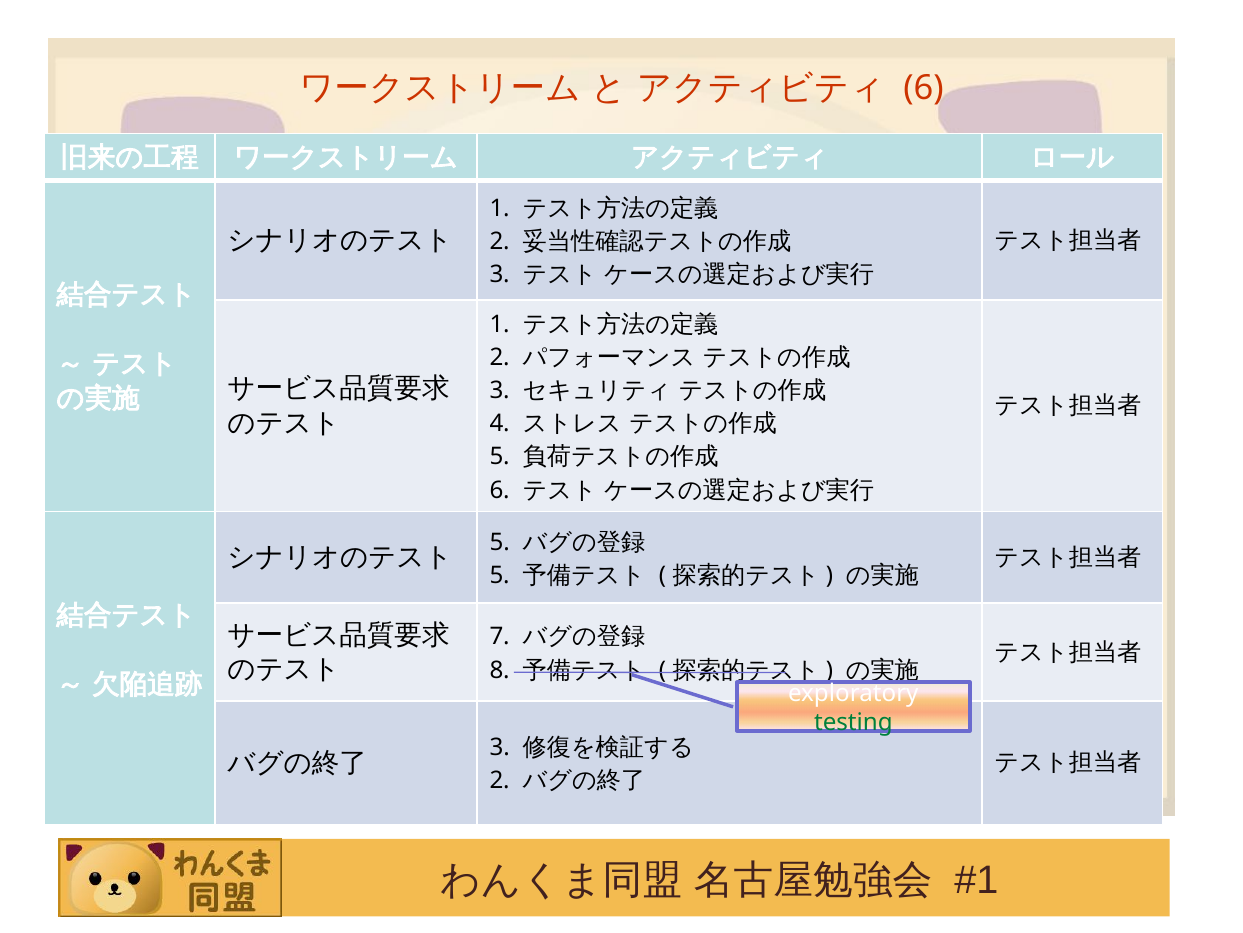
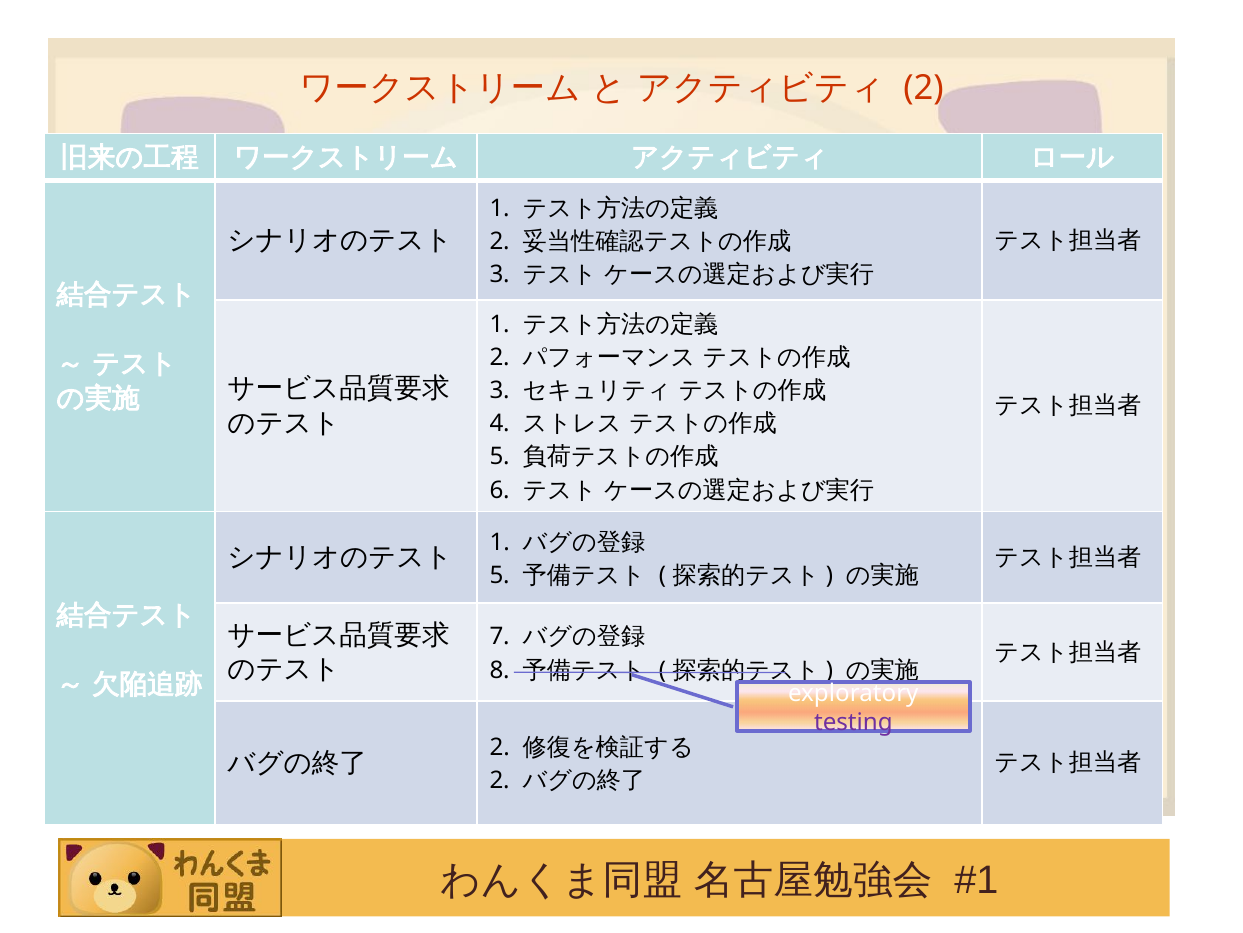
6 at (924, 88): 6 -> 2
5 at (500, 542): 5 -> 1
testing colour: green -> purple
3 at (500, 747): 3 -> 2
